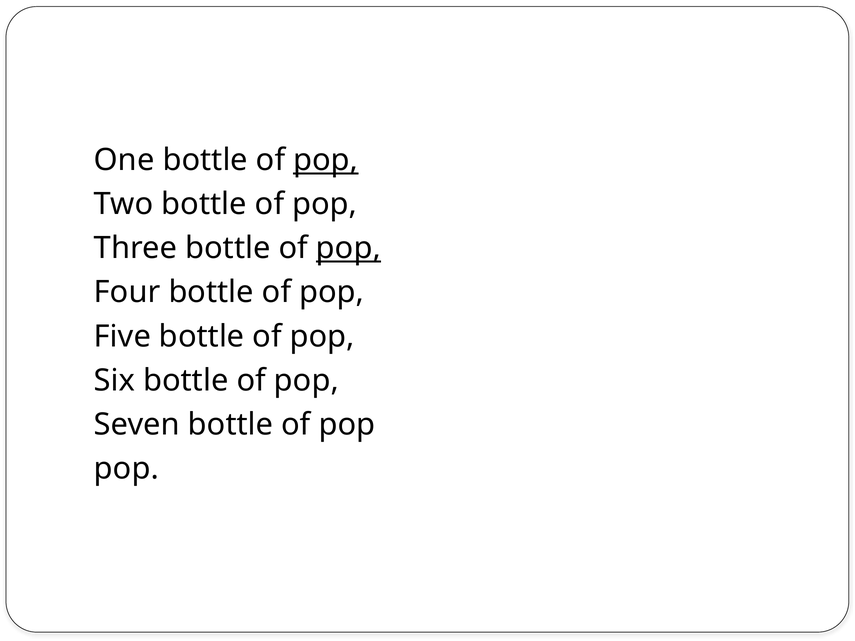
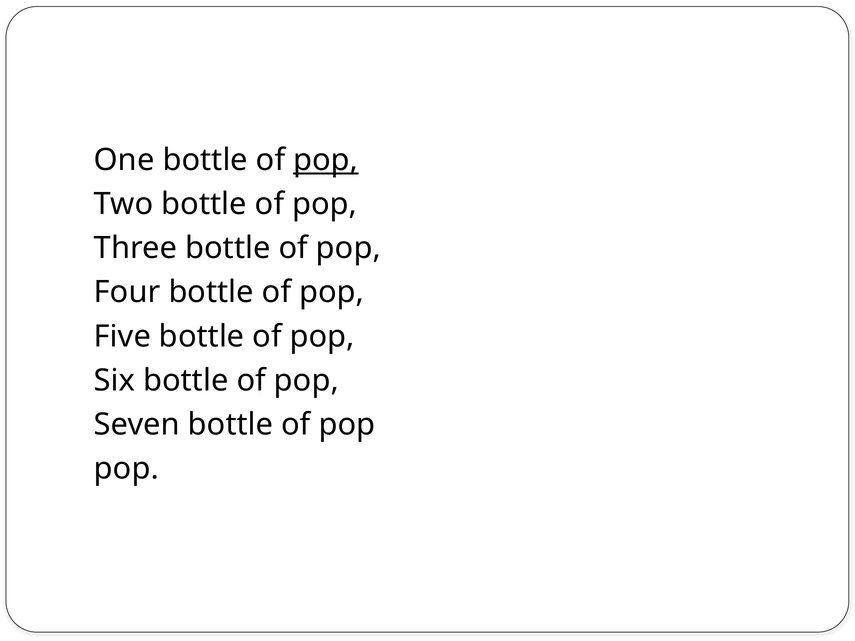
pop at (348, 248) underline: present -> none
